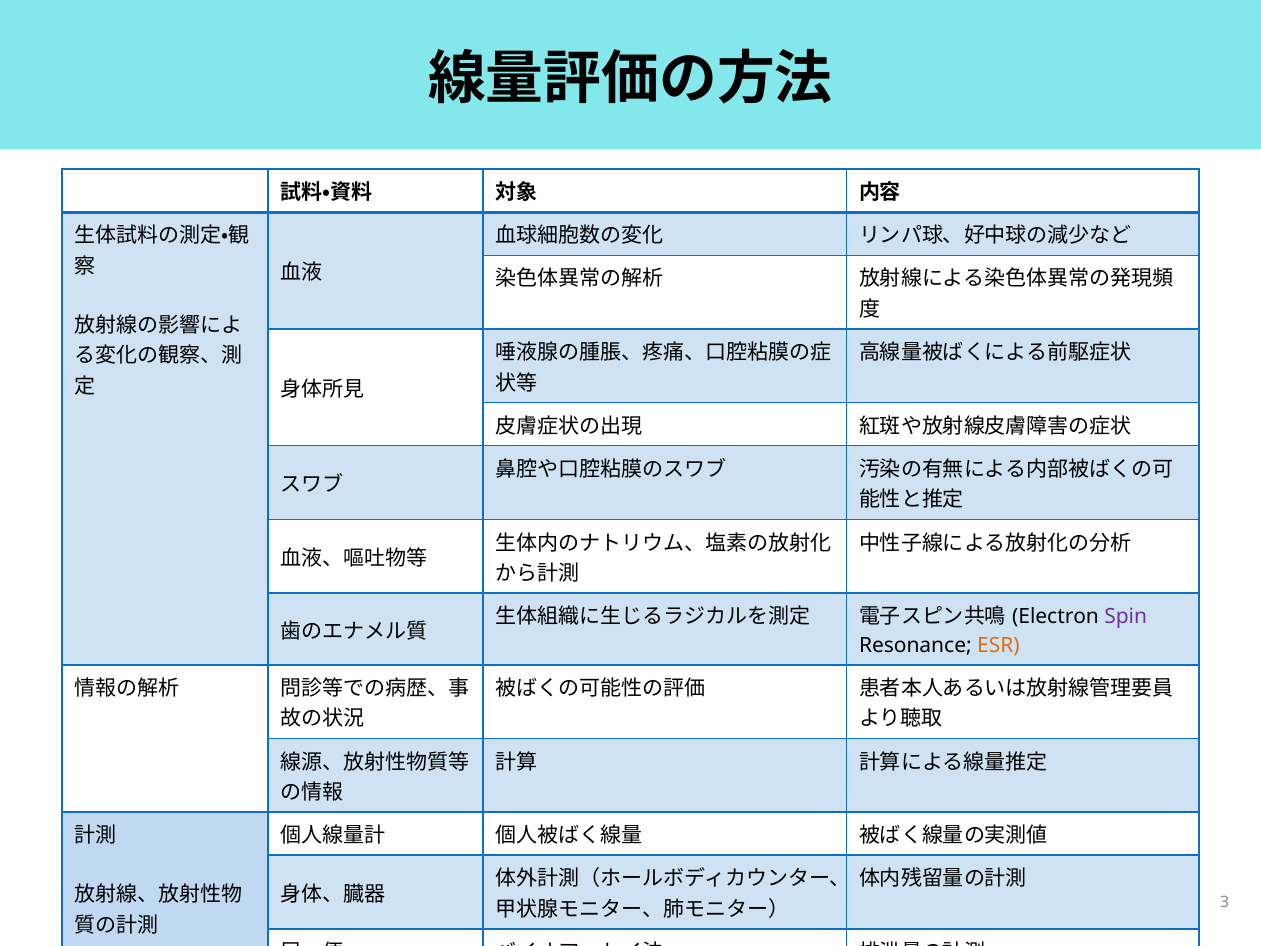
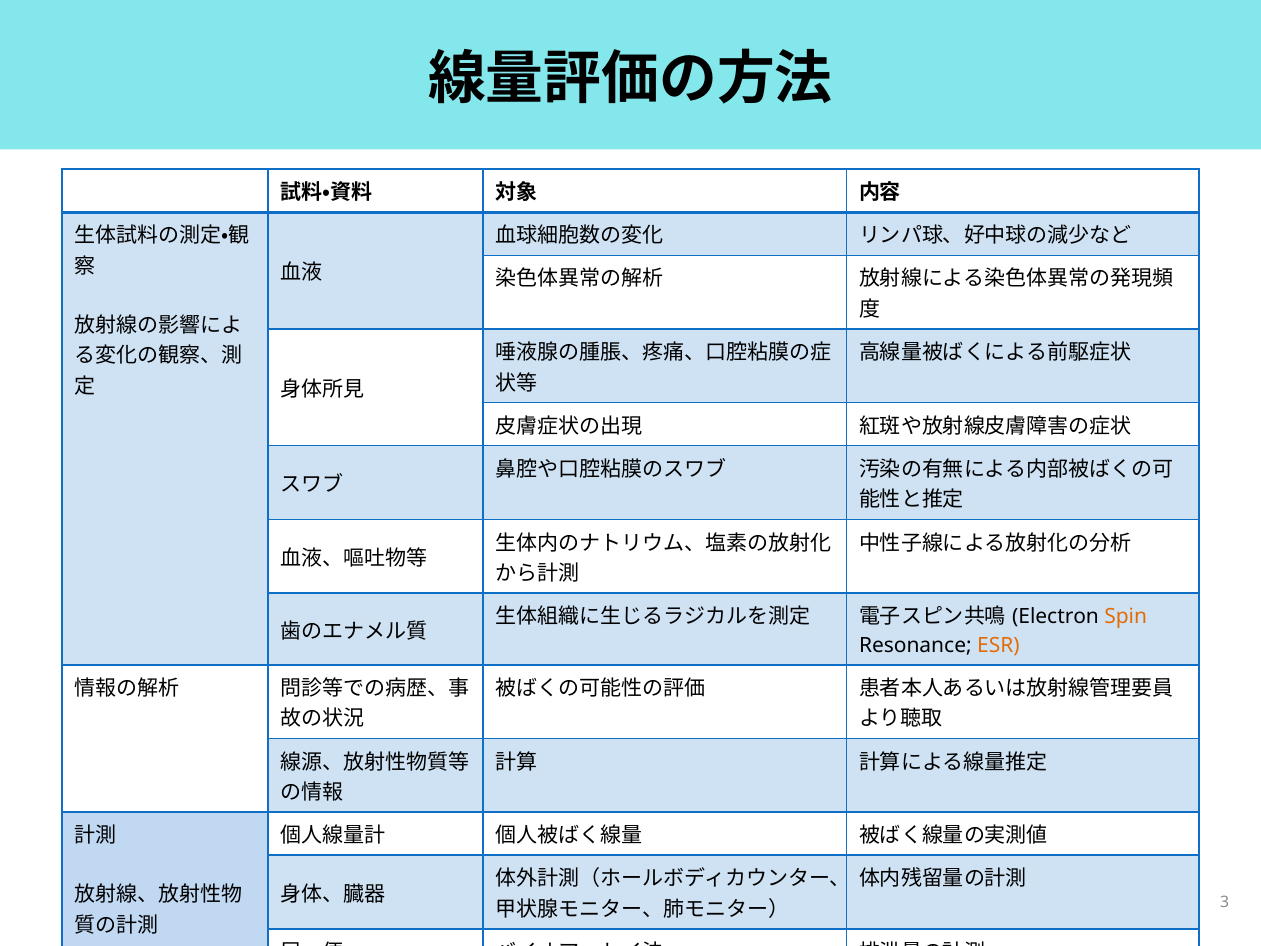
Spin colour: purple -> orange
